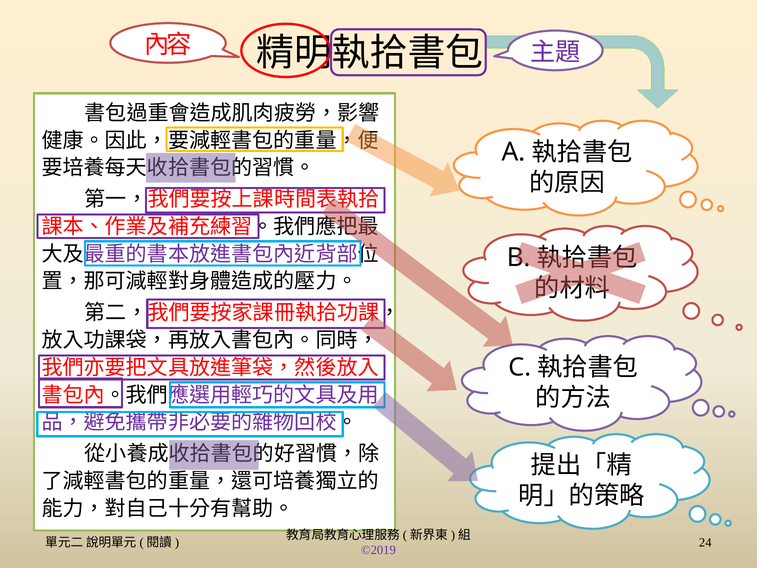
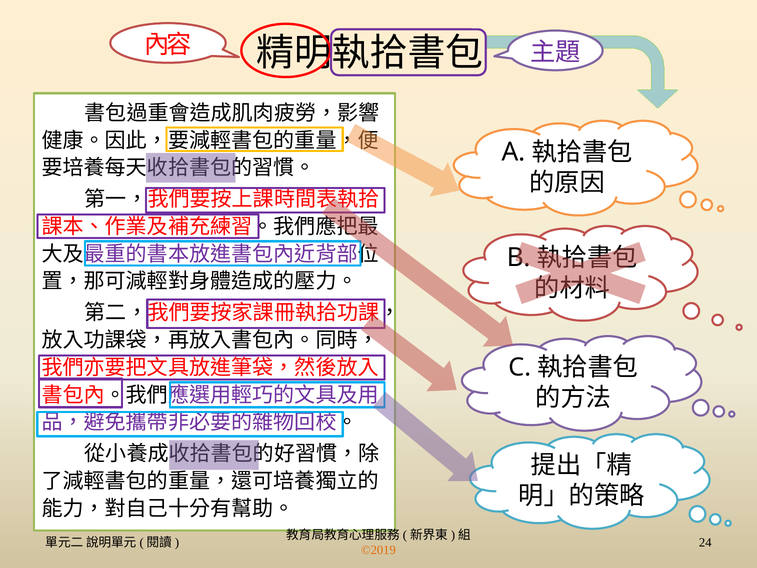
©2019 colour: purple -> orange
